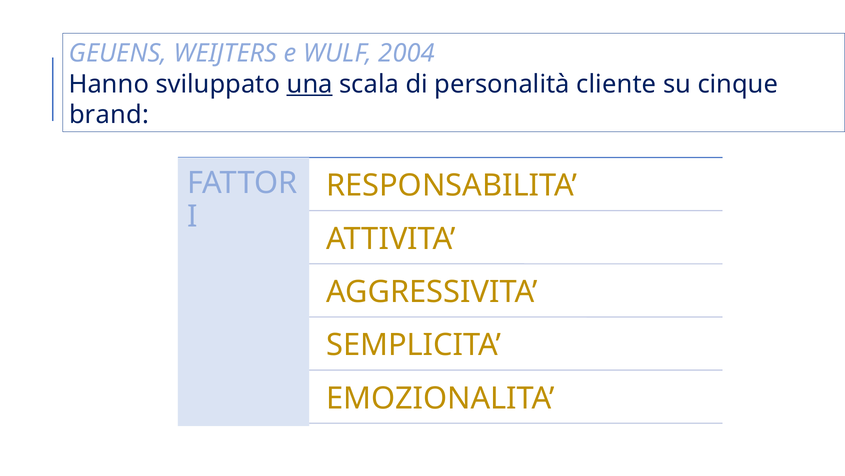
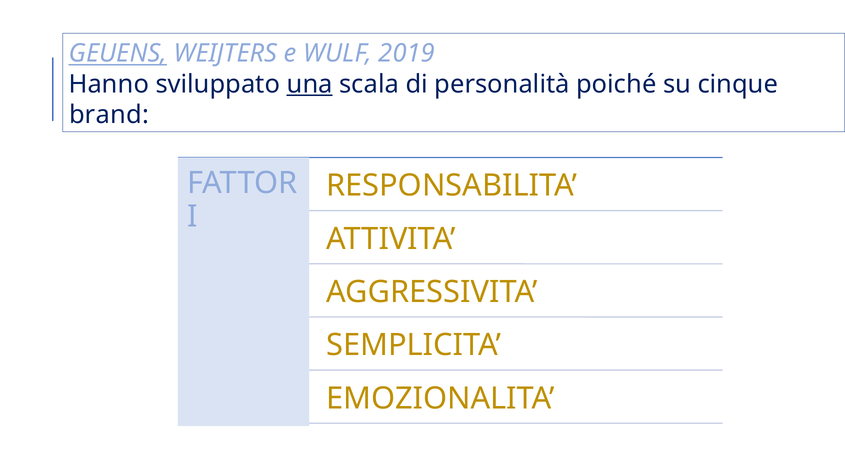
GEUENS underline: none -> present
2004: 2004 -> 2019
cliente: cliente -> poiché
